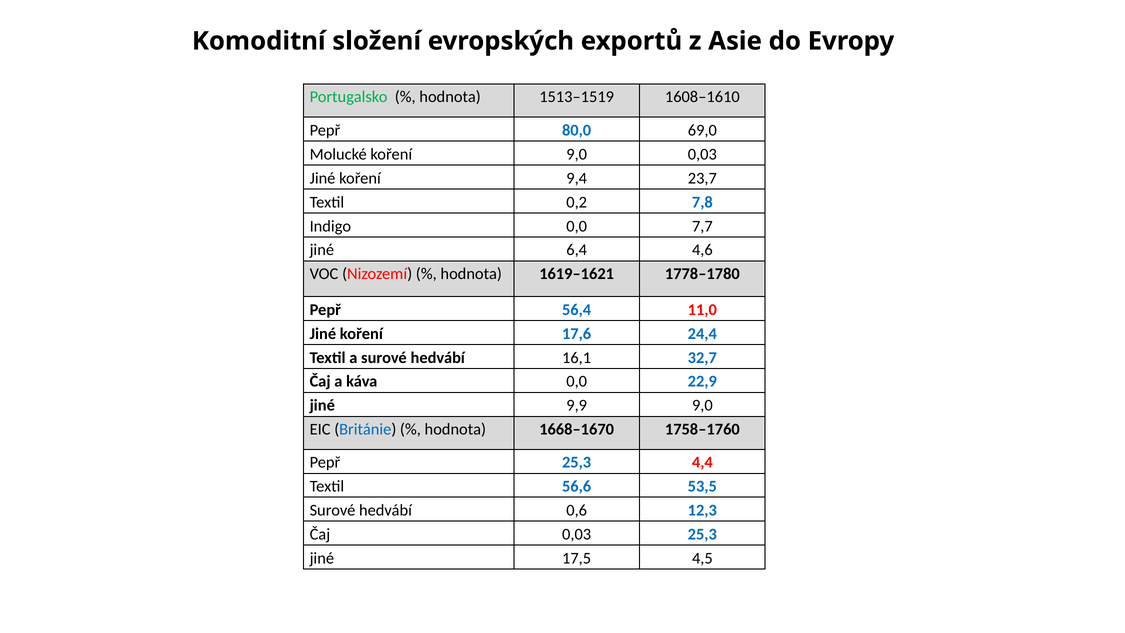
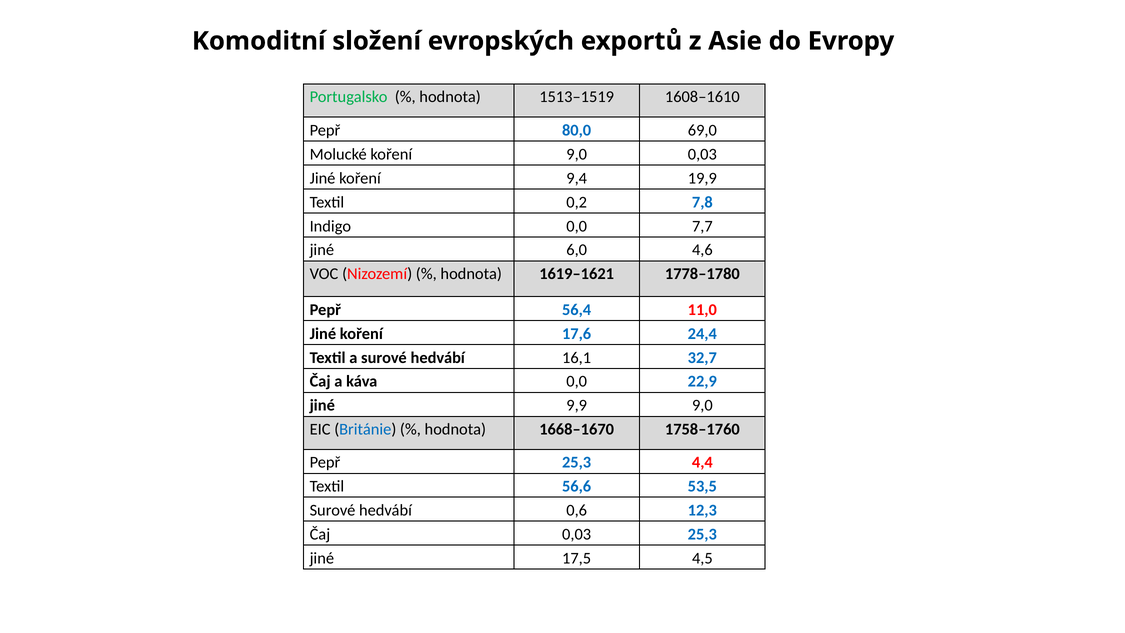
23,7: 23,7 -> 19,9
6,4: 6,4 -> 6,0
